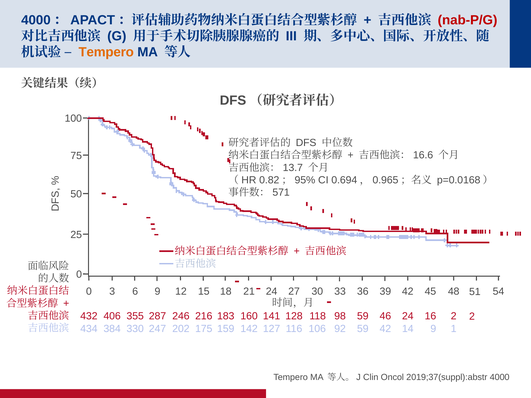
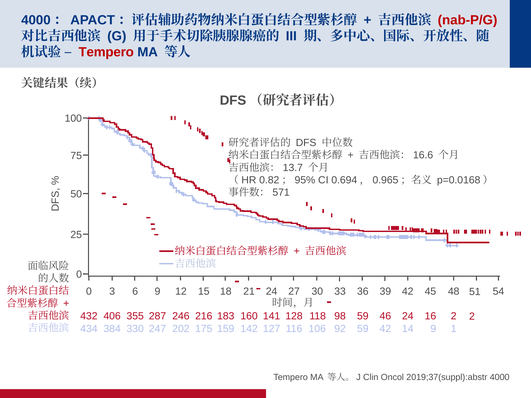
Tempero at (106, 52) colour: orange -> red
